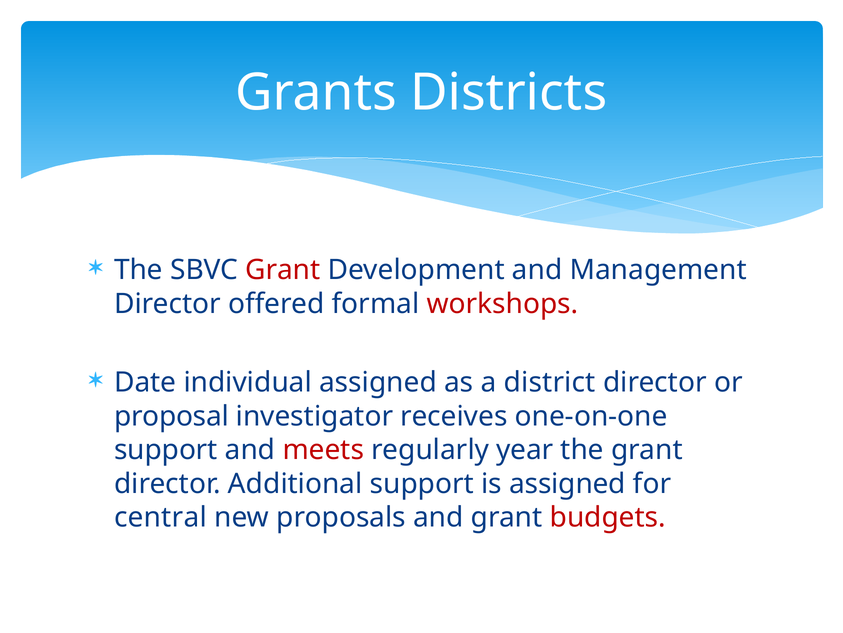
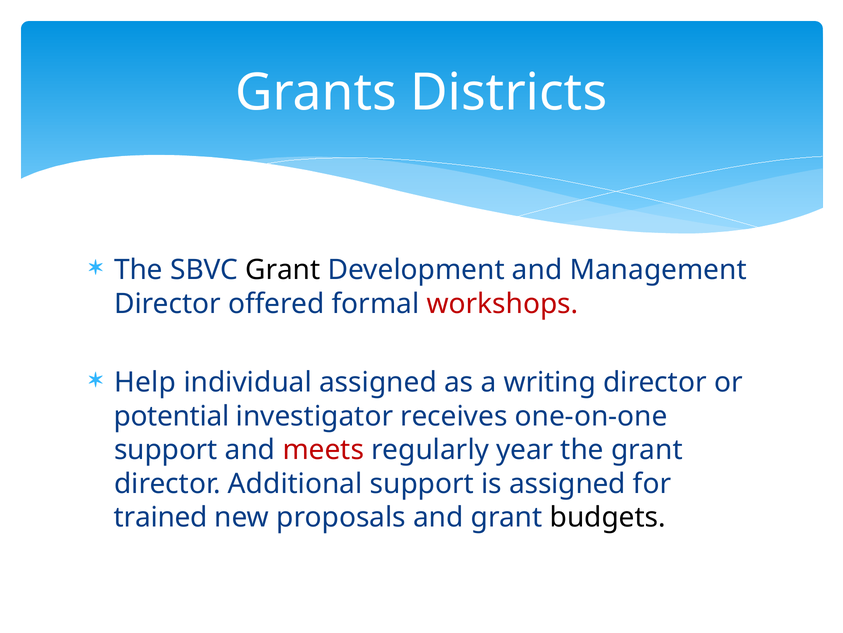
Grant at (283, 270) colour: red -> black
Date: Date -> Help
district: district -> writing
proposal: proposal -> potential
central: central -> trained
budgets colour: red -> black
